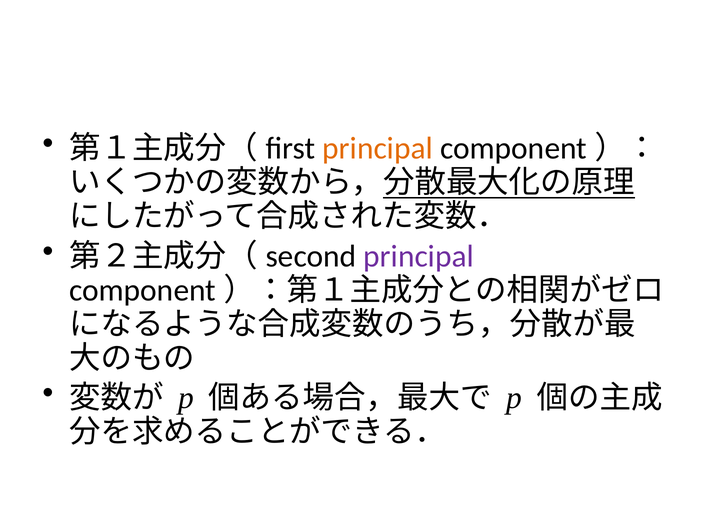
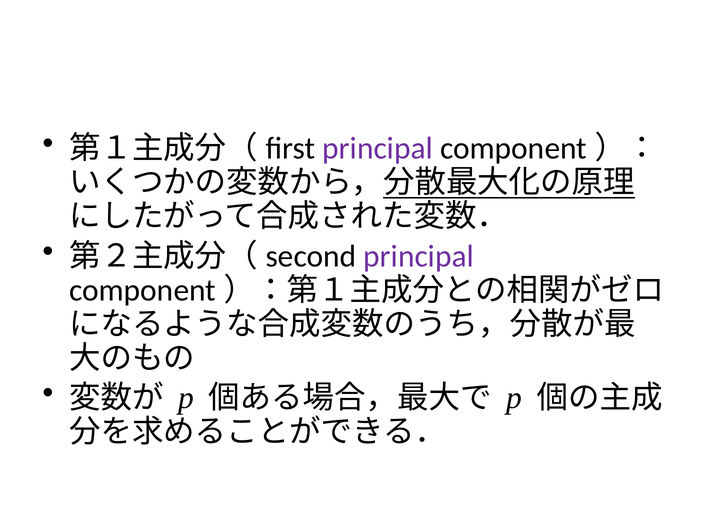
principal at (378, 149) colour: orange -> purple
